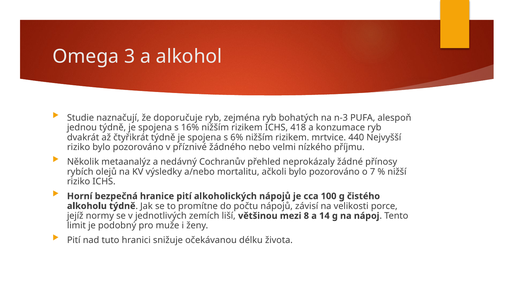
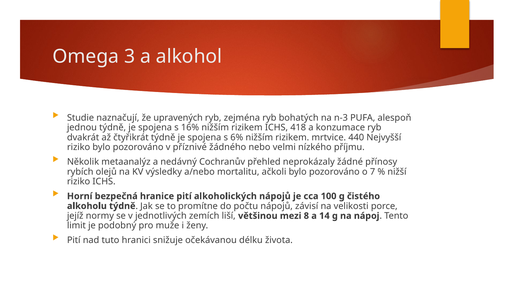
doporučuje: doporučuje -> upravených
